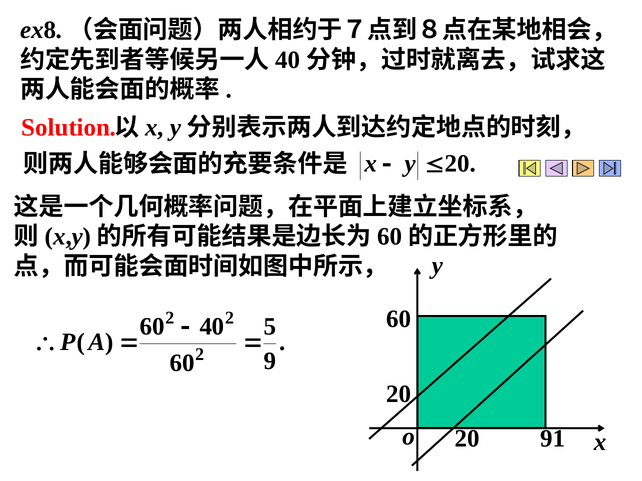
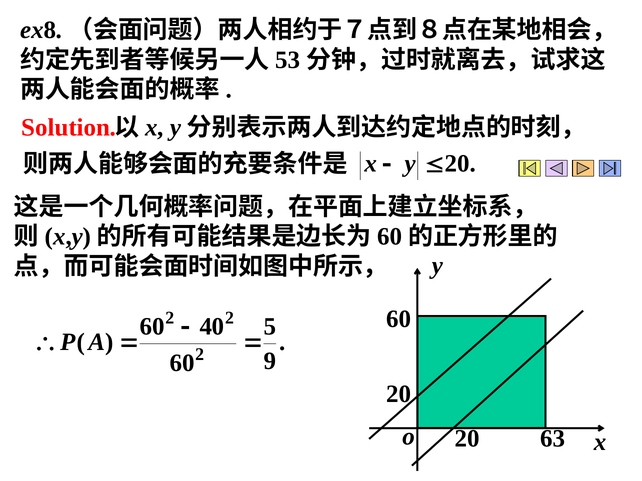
40 at (288, 60): 40 -> 53
91: 91 -> 63
